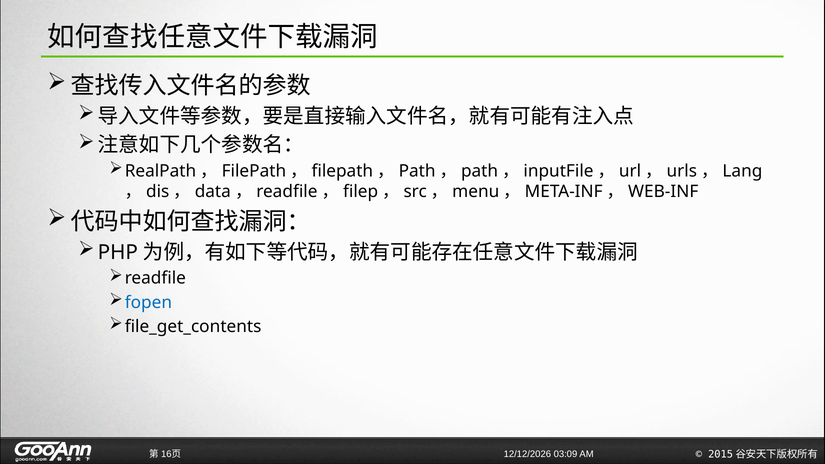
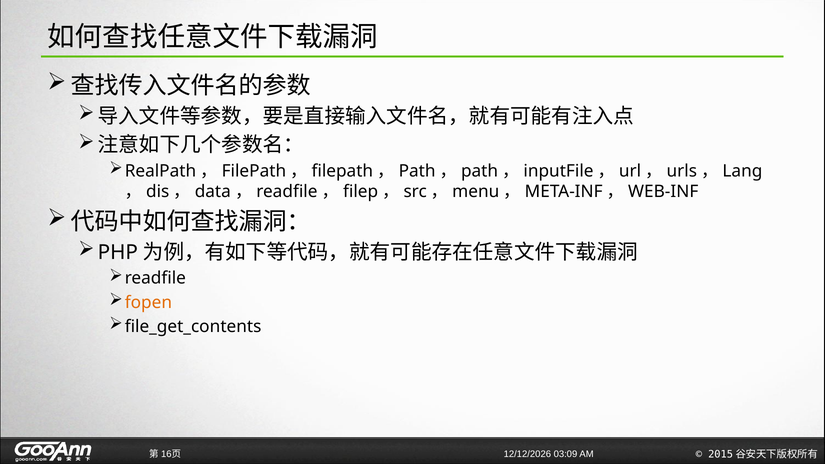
fopen colour: blue -> orange
